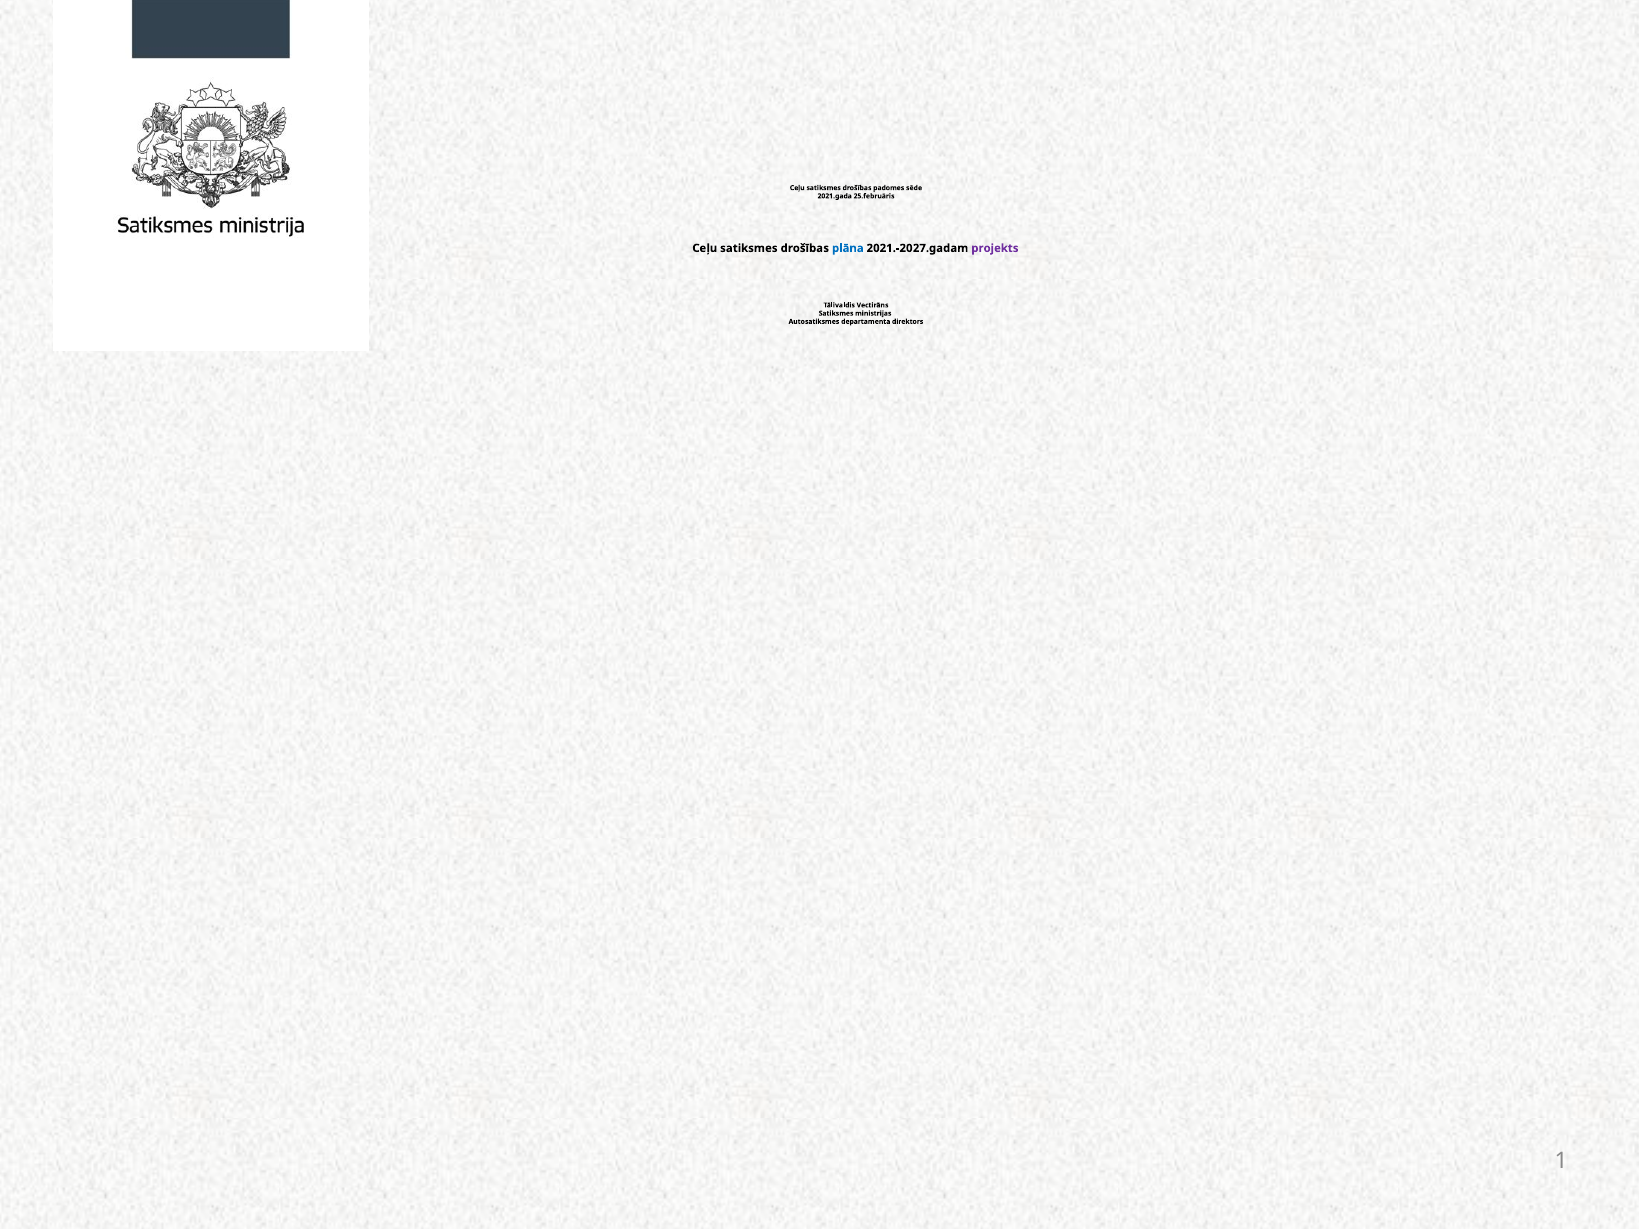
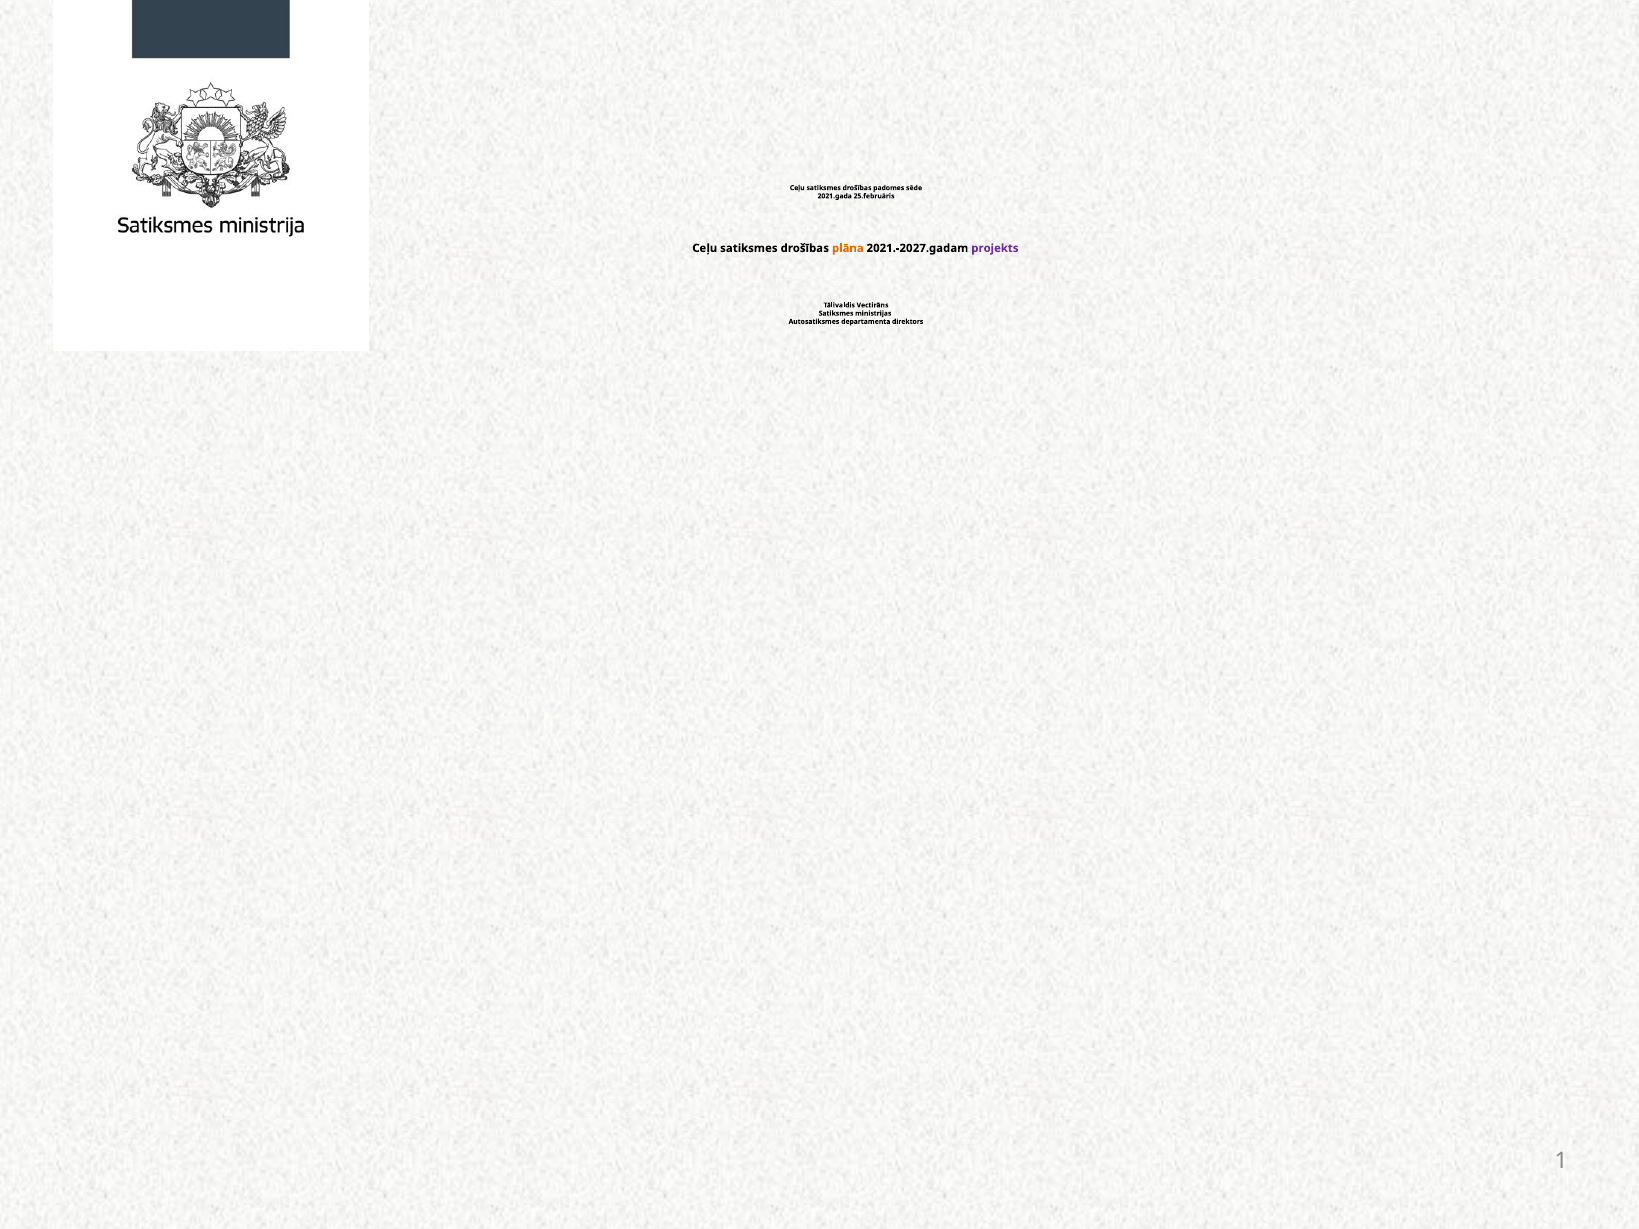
plāna colour: blue -> orange
